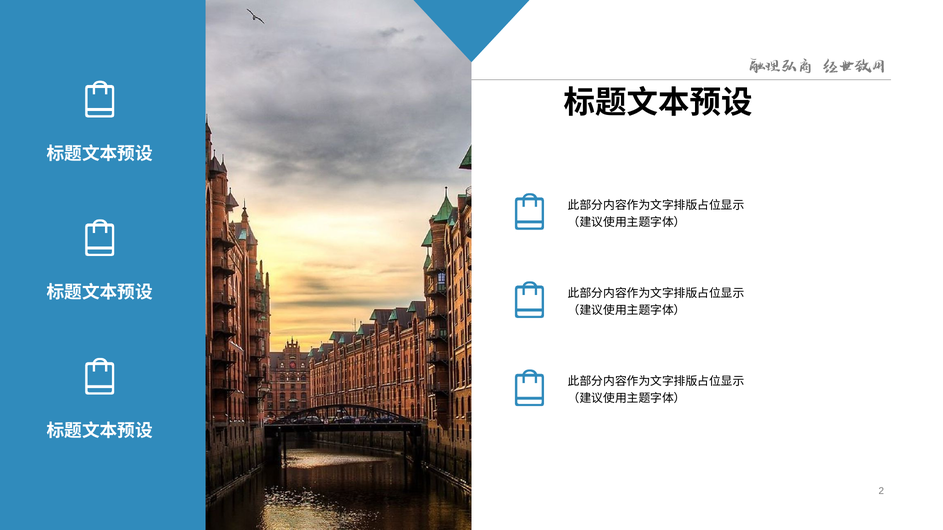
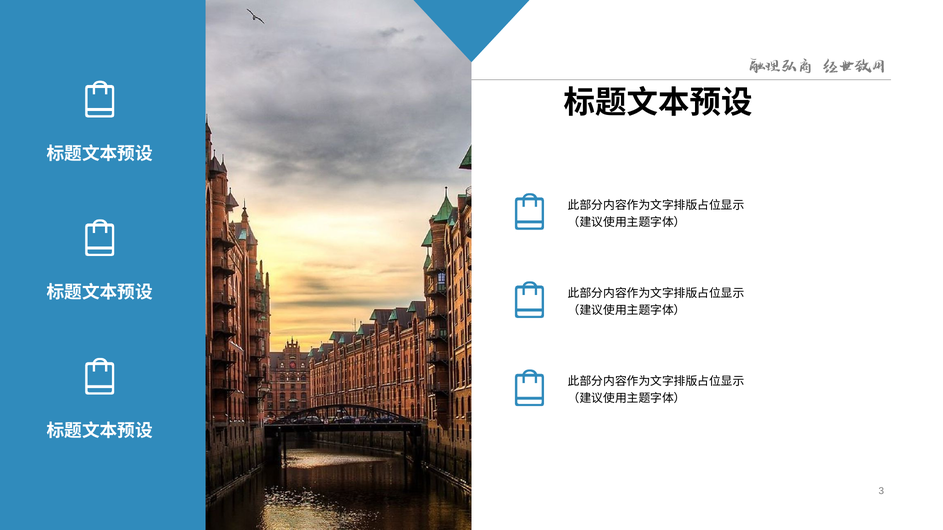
2: 2 -> 3
